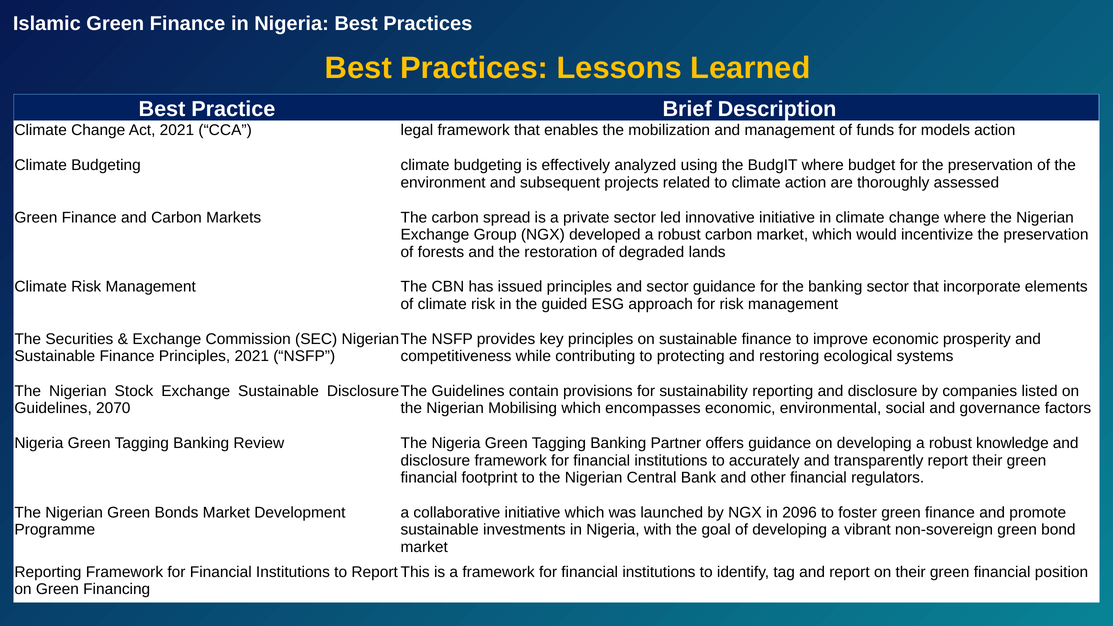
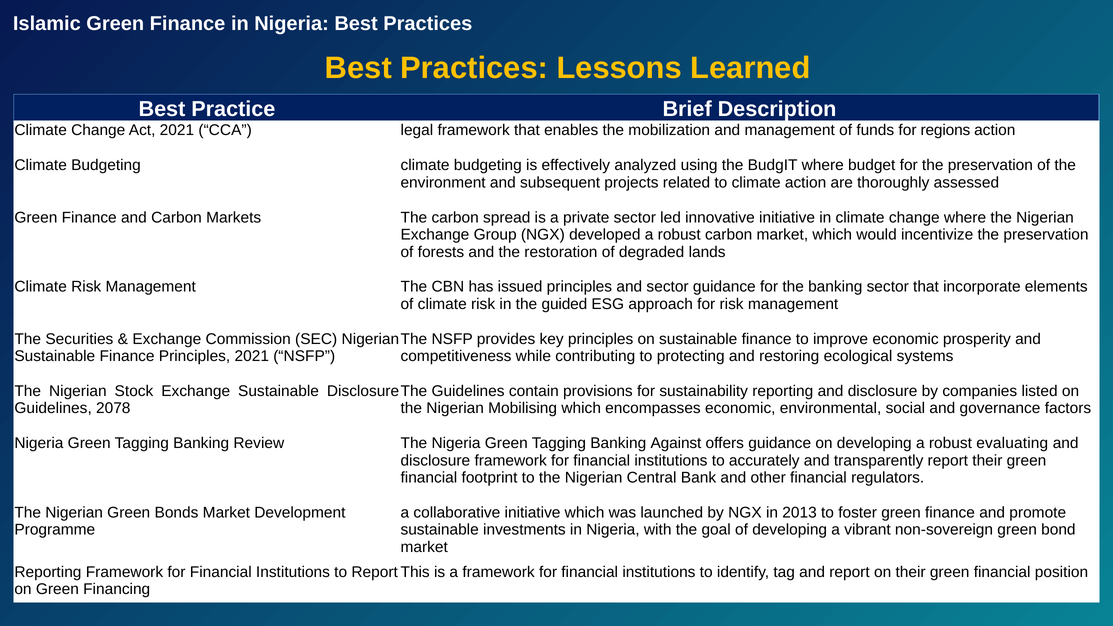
models: models -> regions
2070: 2070 -> 2078
Partner: Partner -> Against
knowledge: knowledge -> evaluating
2096: 2096 -> 2013
